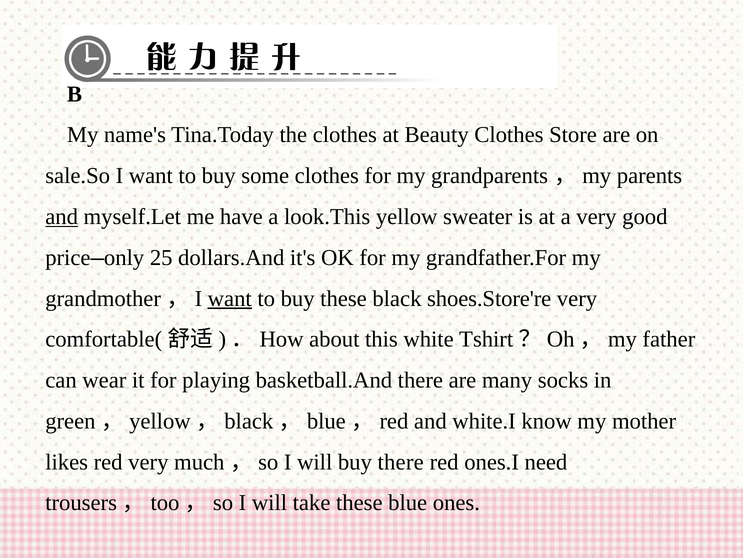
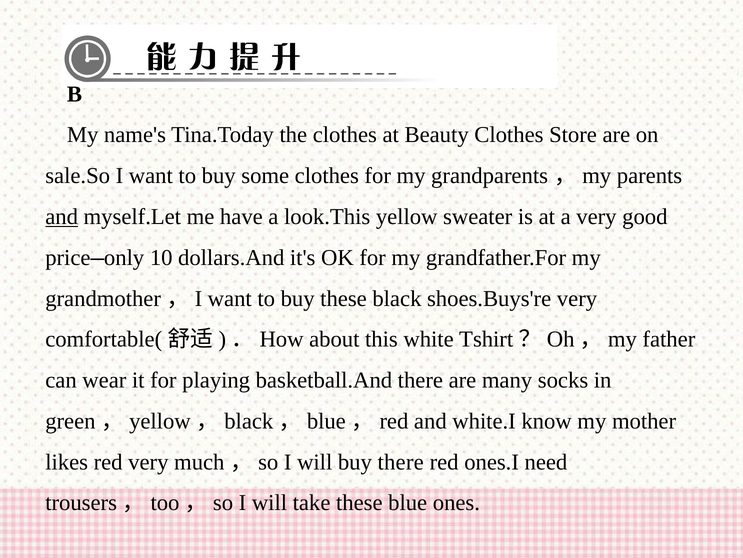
25: 25 -> 10
want at (230, 298) underline: present -> none
shoes.Store're: shoes.Store're -> shoes.Buys're
